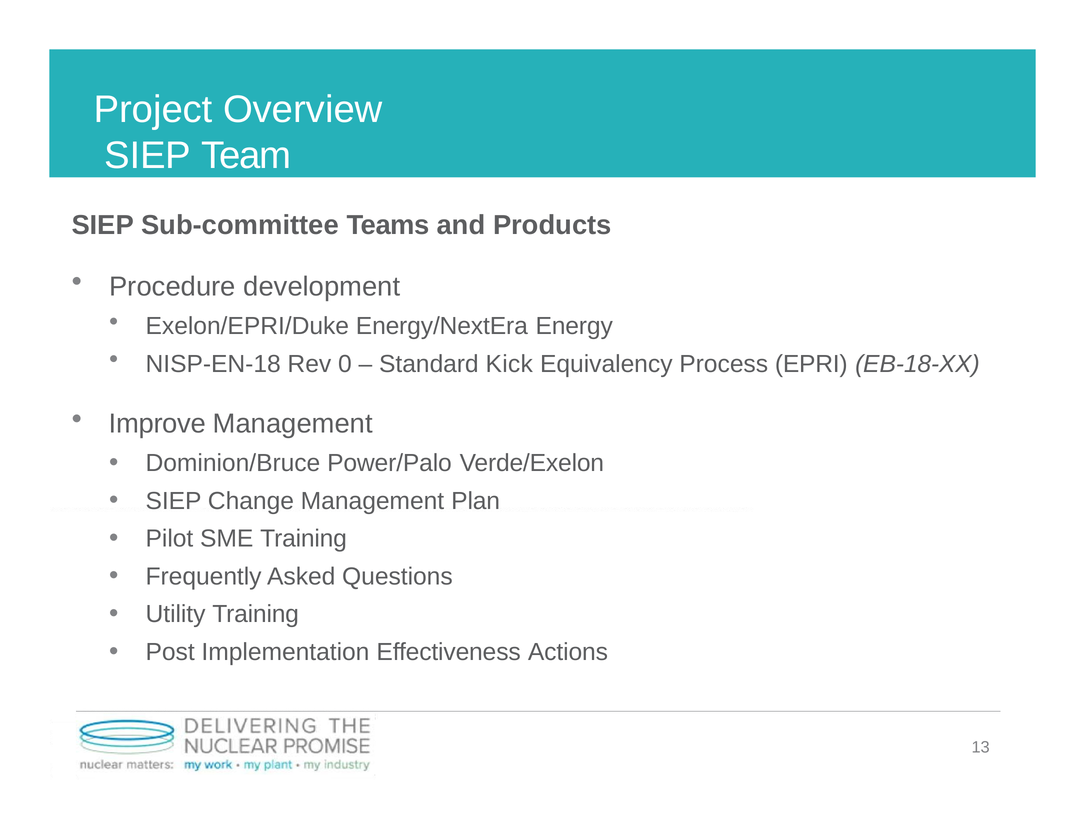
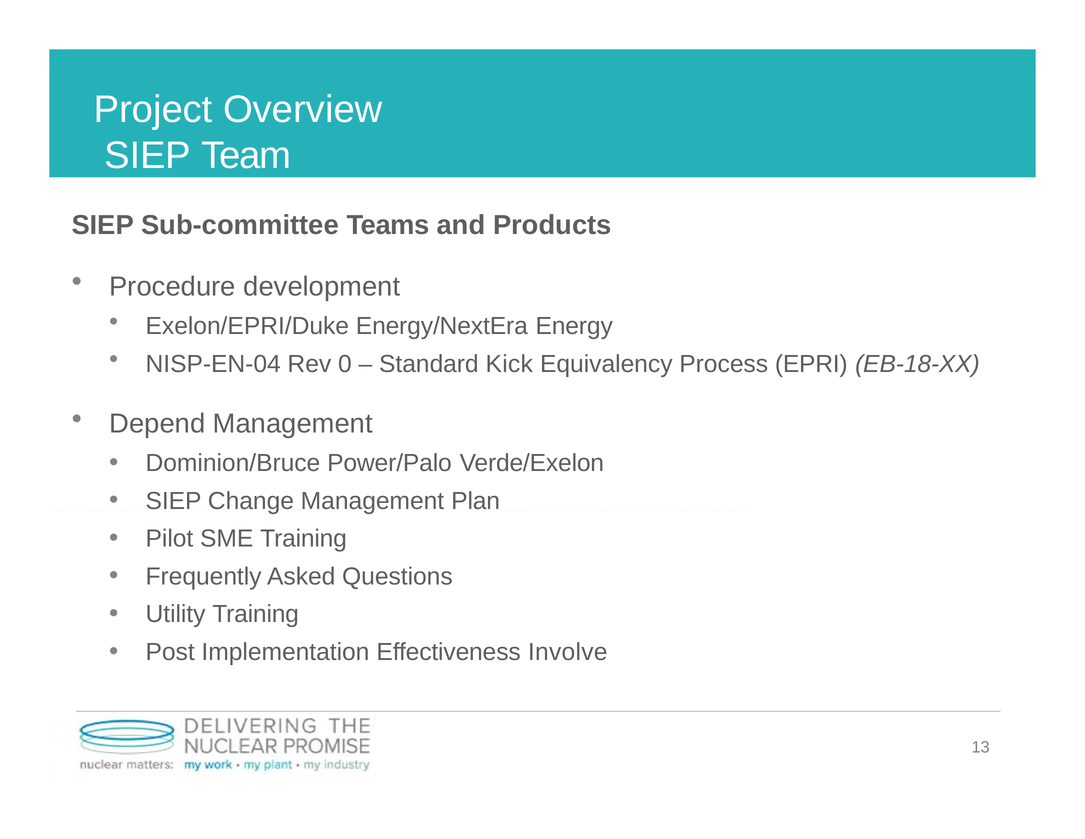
NISP-EN-18: NISP-EN-18 -> NISP-EN-04
Improve: Improve -> Depend
Actions: Actions -> Involve
